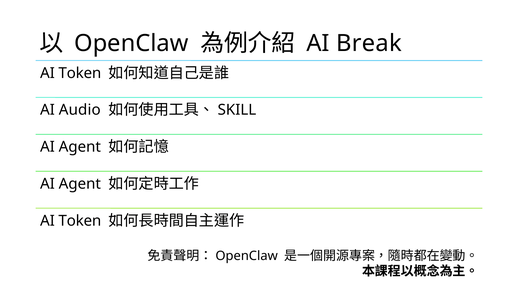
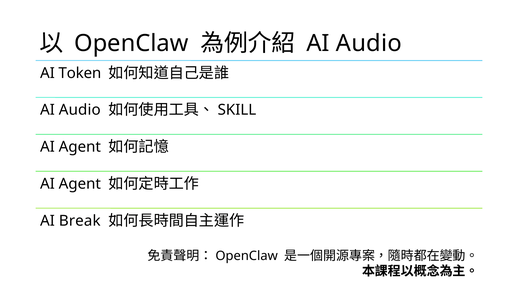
Break at (369, 44): Break -> Audio
Token at (80, 221): Token -> Break
